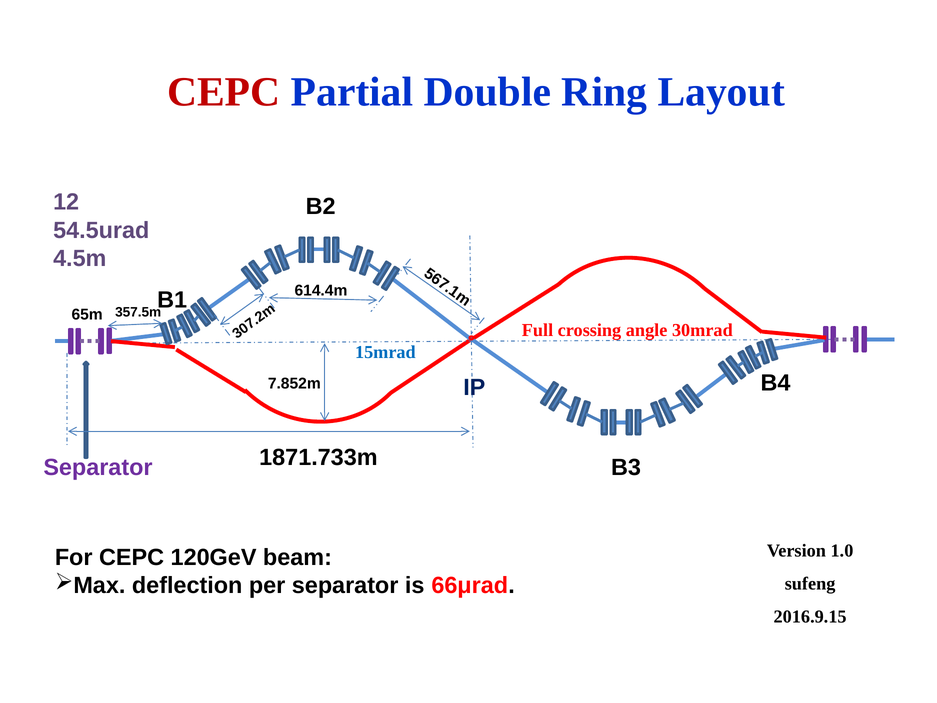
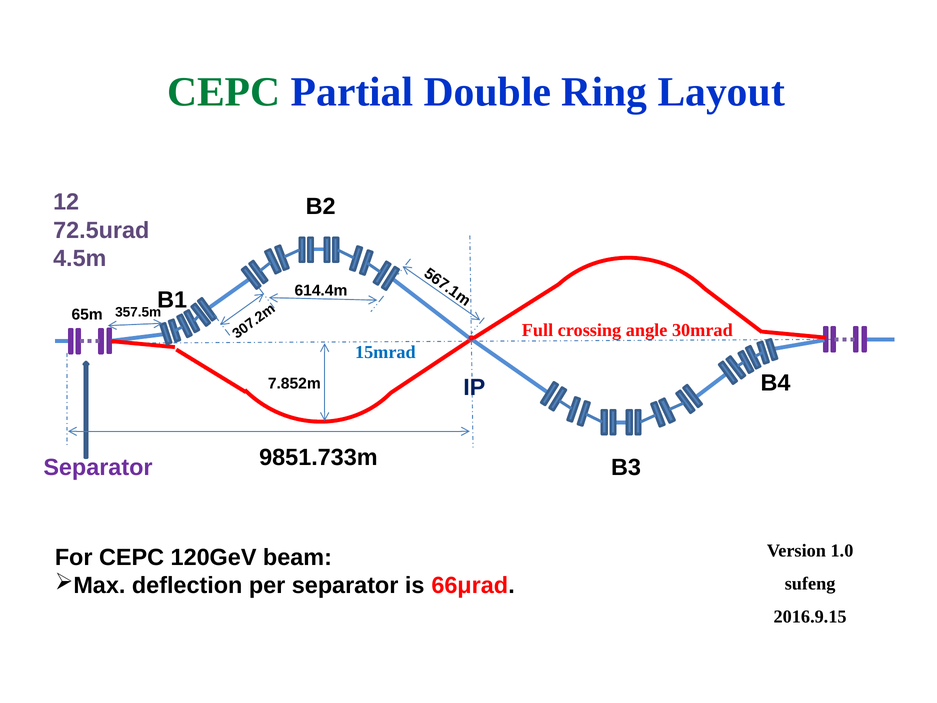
CEPC at (224, 92) colour: red -> green
54.5urad: 54.5urad -> 72.5urad
1871.733m: 1871.733m -> 9851.733m
